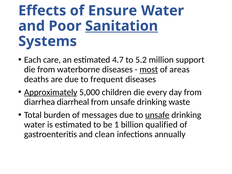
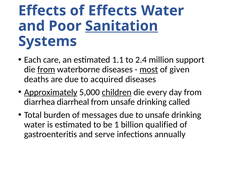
of Ensure: Ensure -> Effects
4.7: 4.7 -> 1.1
5.2: 5.2 -> 2.4
from at (46, 70) underline: none -> present
areas: areas -> given
frequent: frequent -> acquired
children underline: none -> present
waste: waste -> called
unsafe at (157, 115) underline: present -> none
clean: clean -> serve
